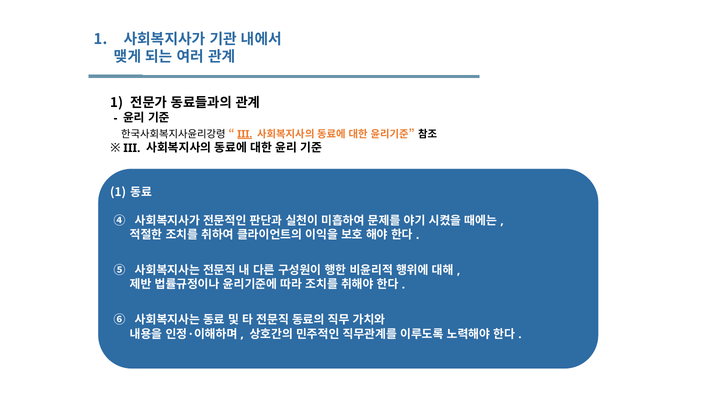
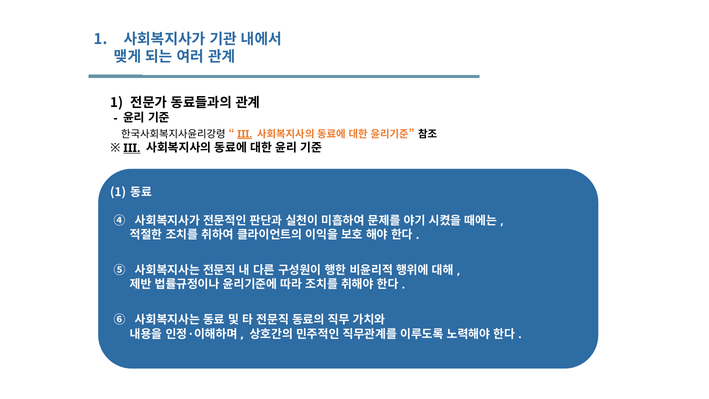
III at (132, 148) underline: none -> present
